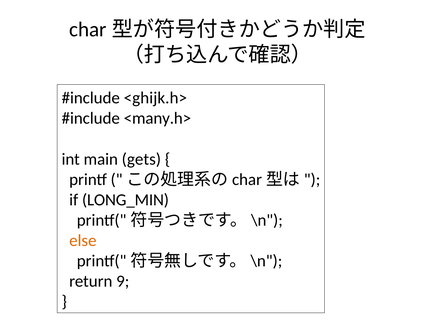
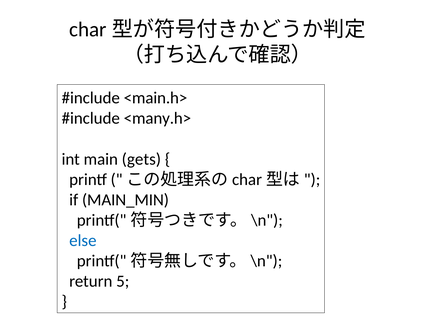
<ghijk.h>: <ghijk.h> -> <main.h>
LONG_MIN: LONG_MIN -> MAIN_MIN
else colour: orange -> blue
9: 9 -> 5
